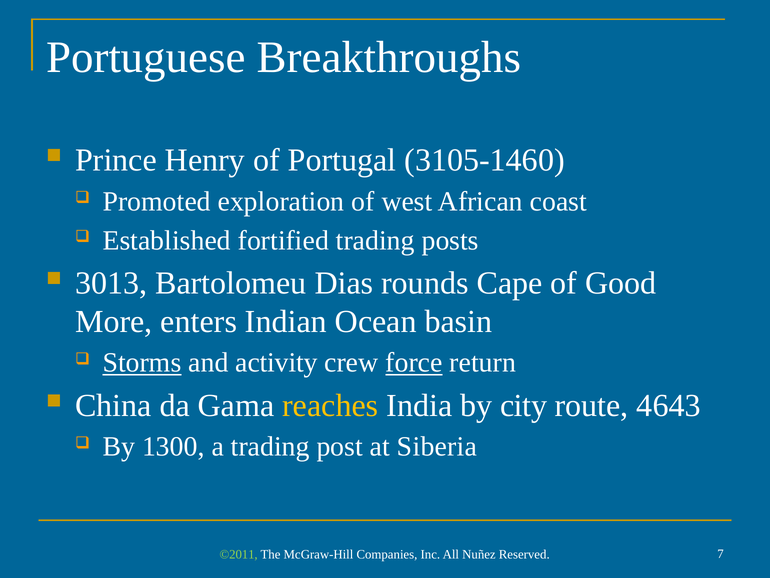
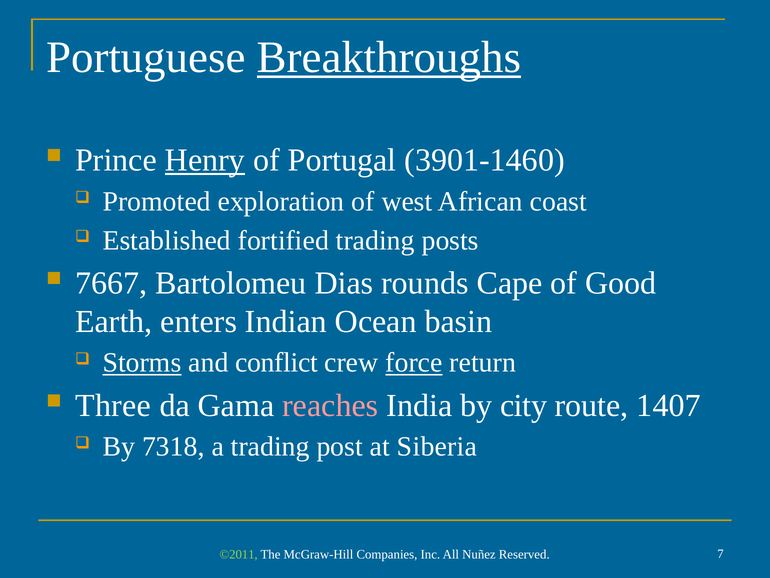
Breakthroughs underline: none -> present
Henry underline: none -> present
3105-1460: 3105-1460 -> 3901-1460
3013: 3013 -> 7667
More: More -> Earth
activity: activity -> conflict
China: China -> Three
reaches colour: yellow -> pink
4643: 4643 -> 1407
1300: 1300 -> 7318
